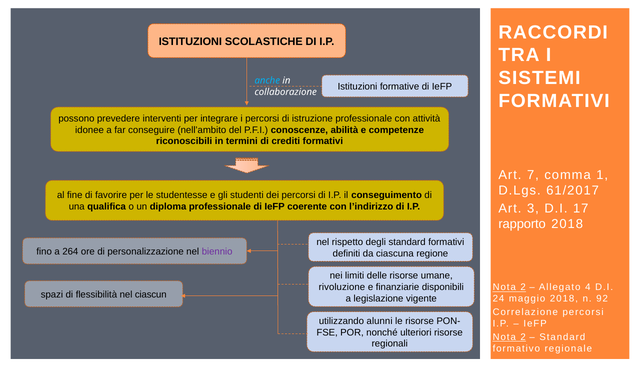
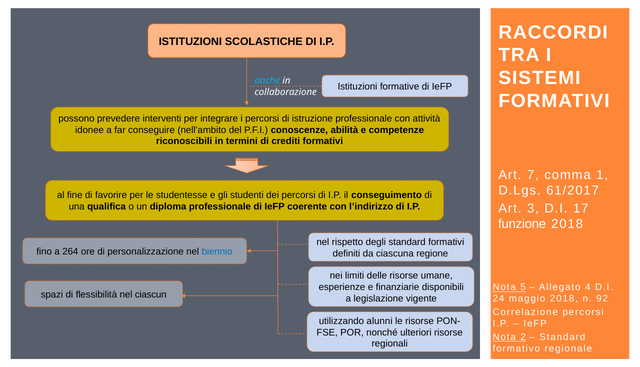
rapporto: rapporto -> funzione
biennio colour: purple -> blue
rivoluzione: rivoluzione -> esperienze
2 at (523, 287): 2 -> 5
